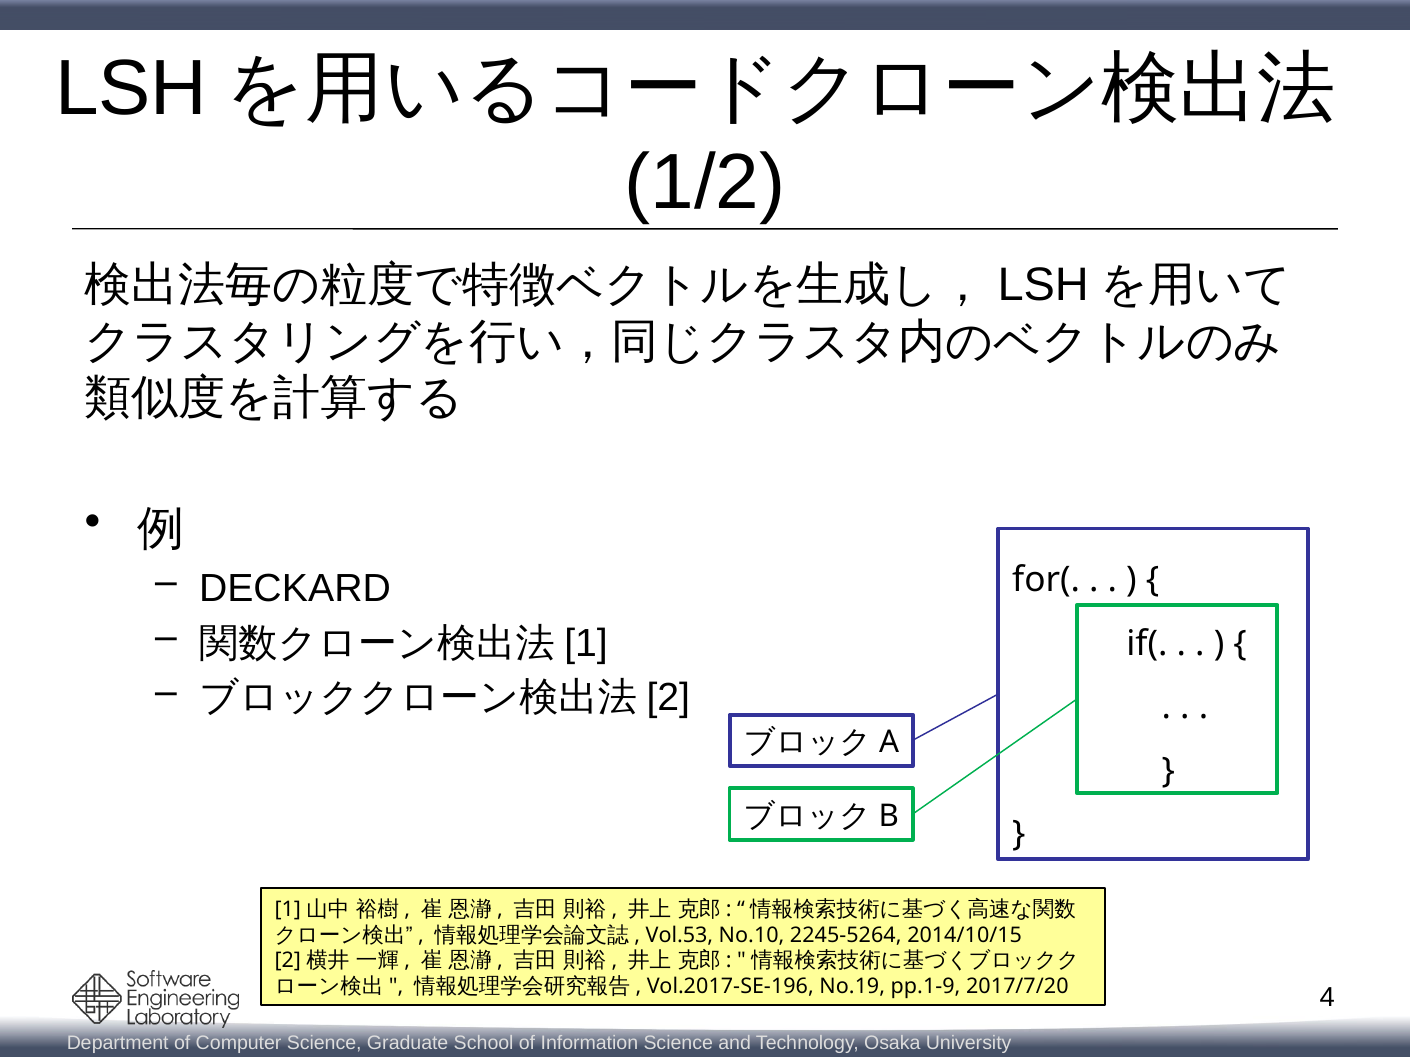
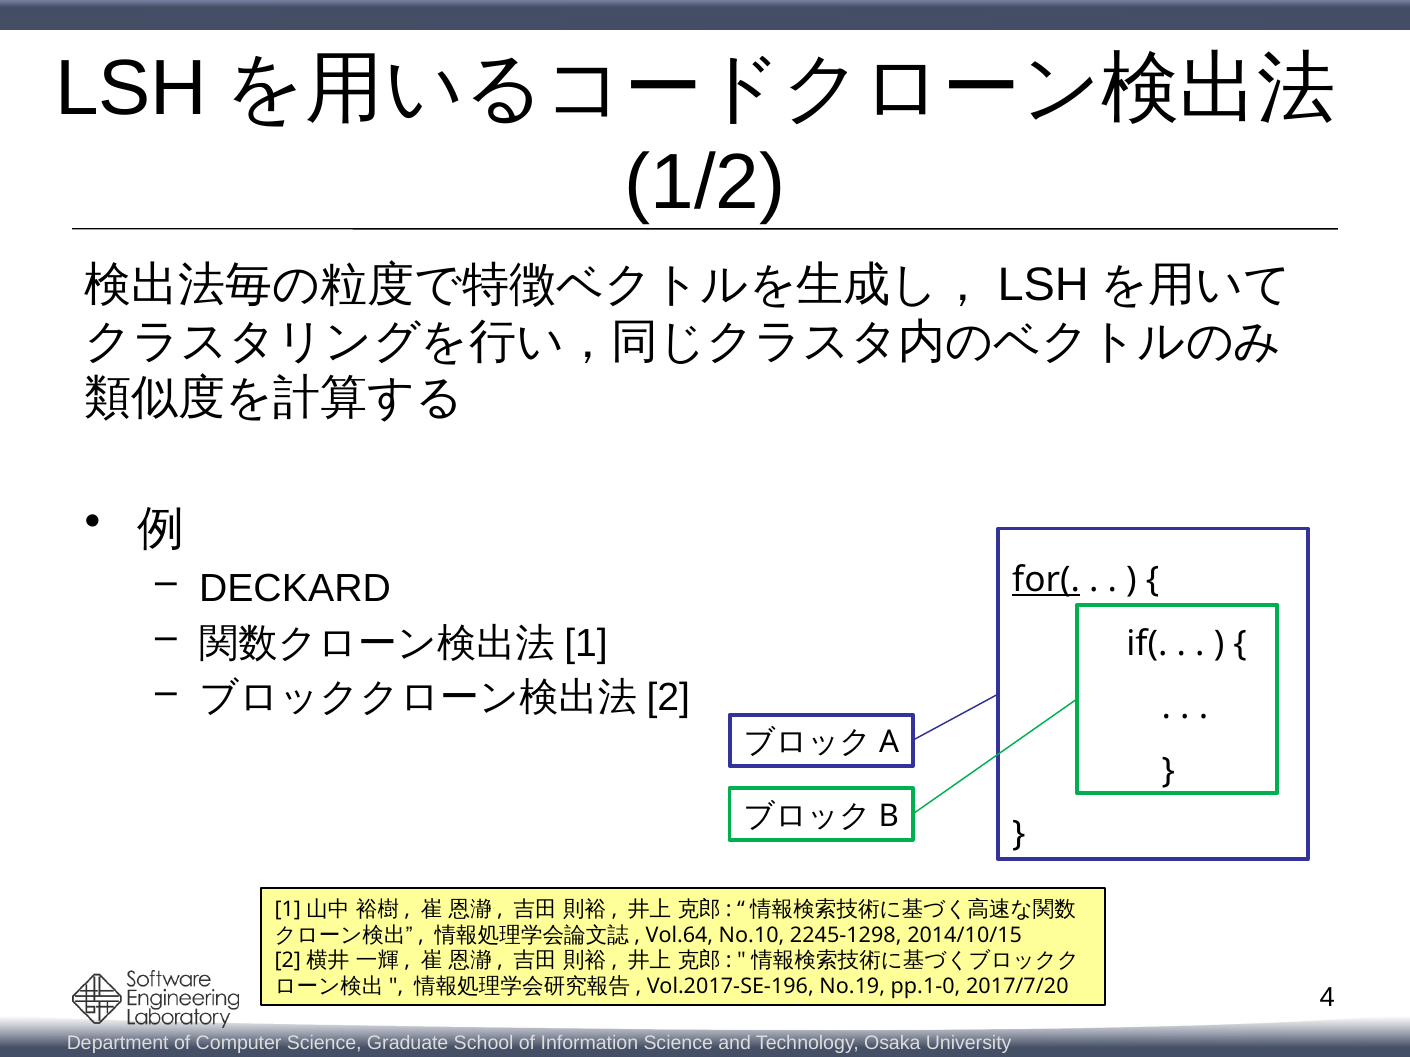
for( underline: none -> present
Vol.53: Vol.53 -> Vol.64
2245-5264: 2245-5264 -> 2245-1298
pp.1-9: pp.1-9 -> pp.1-0
